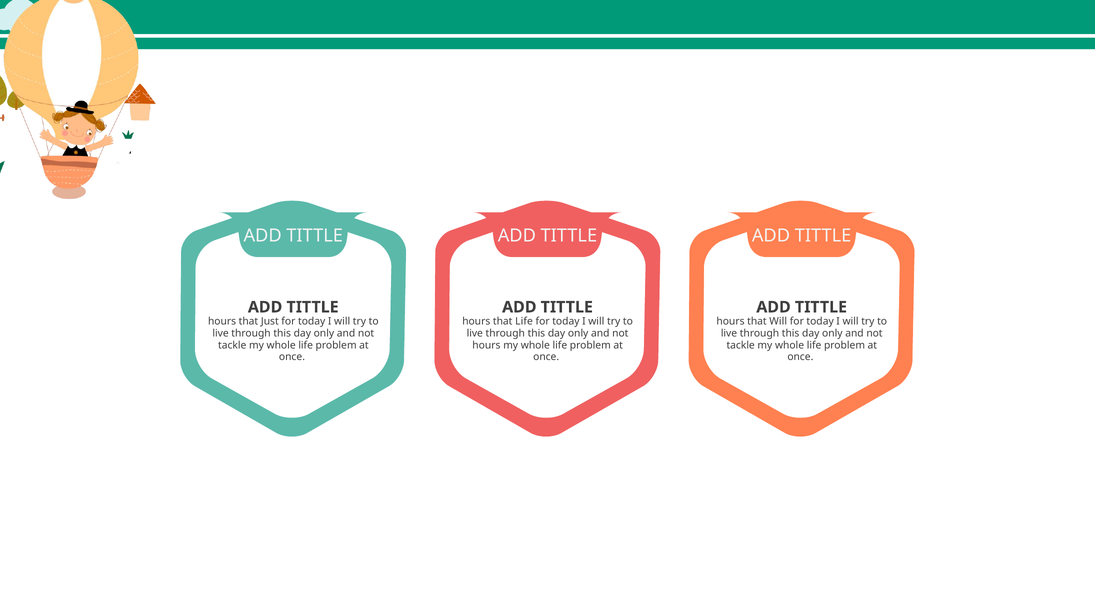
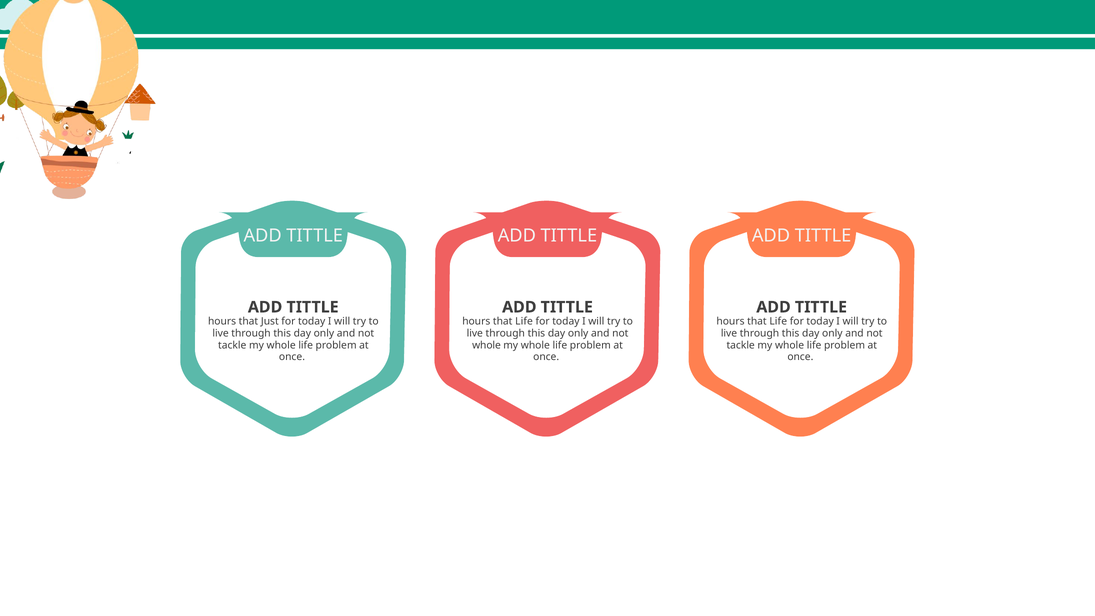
Will at (778, 321): Will -> Life
hours at (486, 345): hours -> whole
